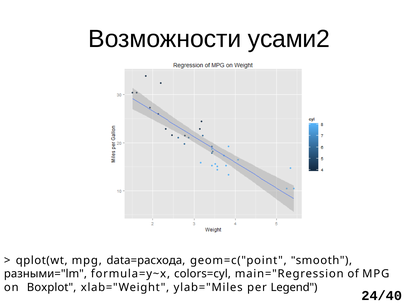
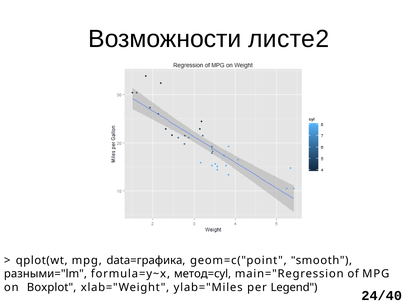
усами2: усами2 -> листе2
data=расхода: data=расхода -> data=графика
colors=cyl: colors=cyl -> метод=cyl
